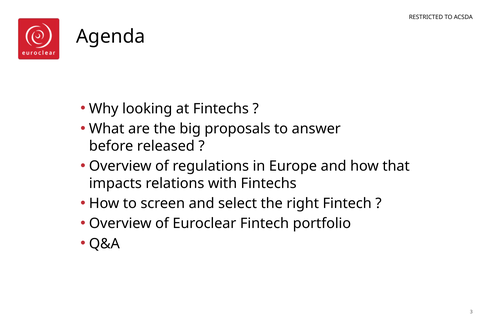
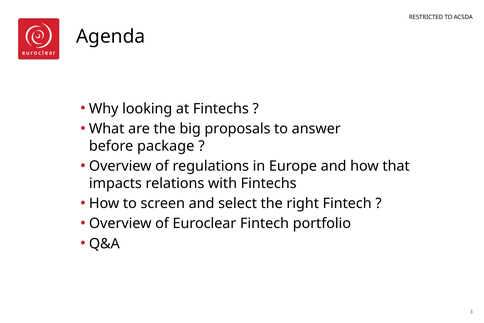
released: released -> package
